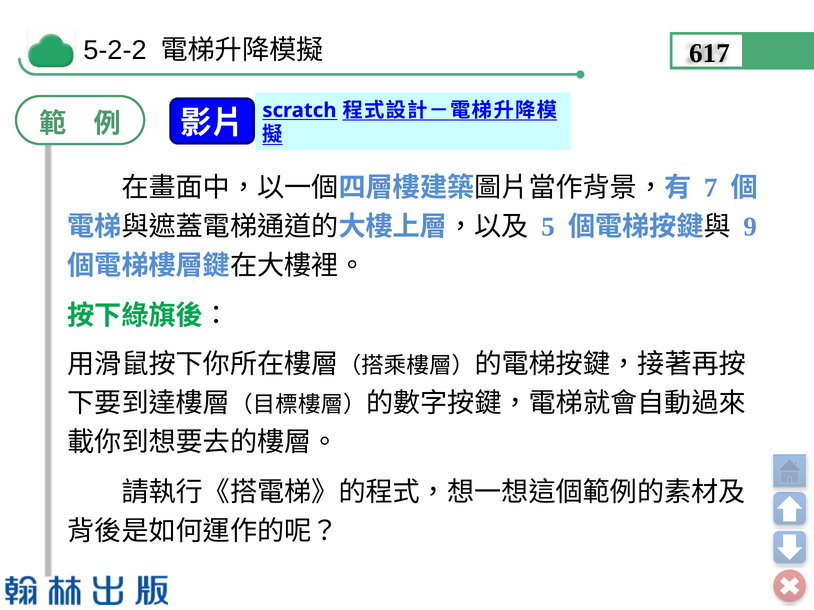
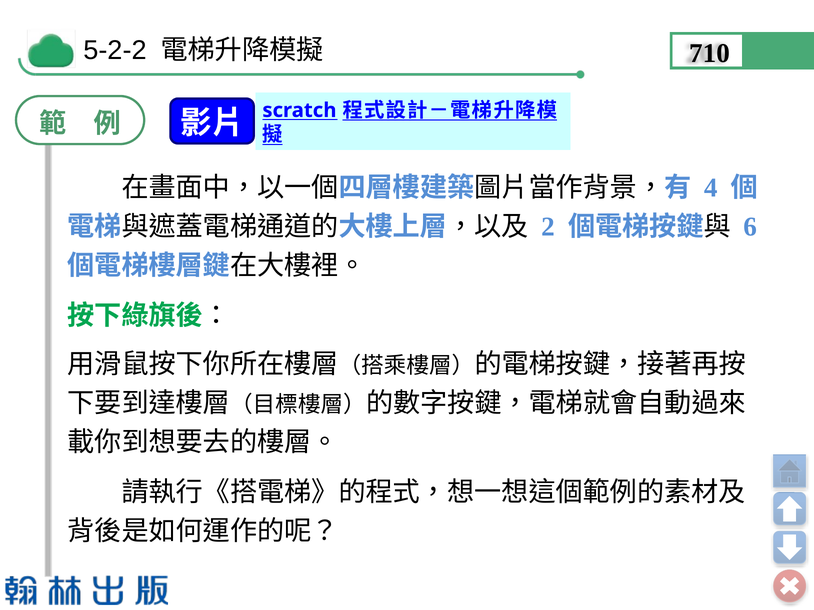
617: 617 -> 710
7: 7 -> 4
5: 5 -> 2
9: 9 -> 6
